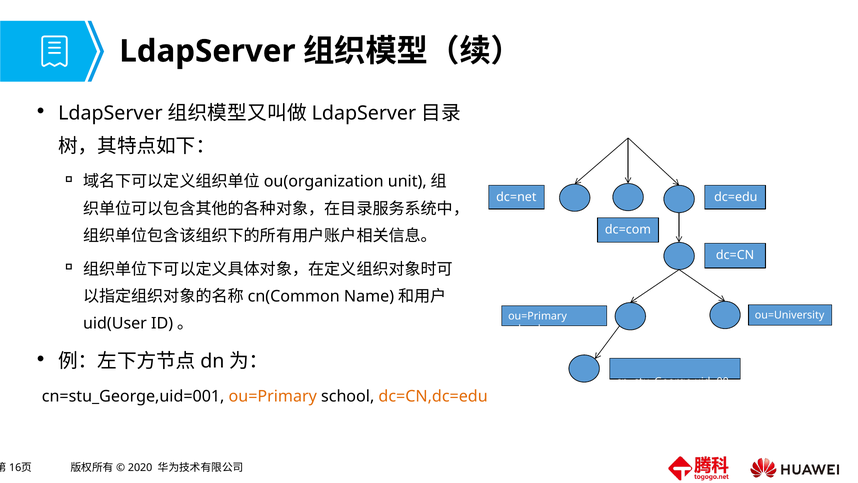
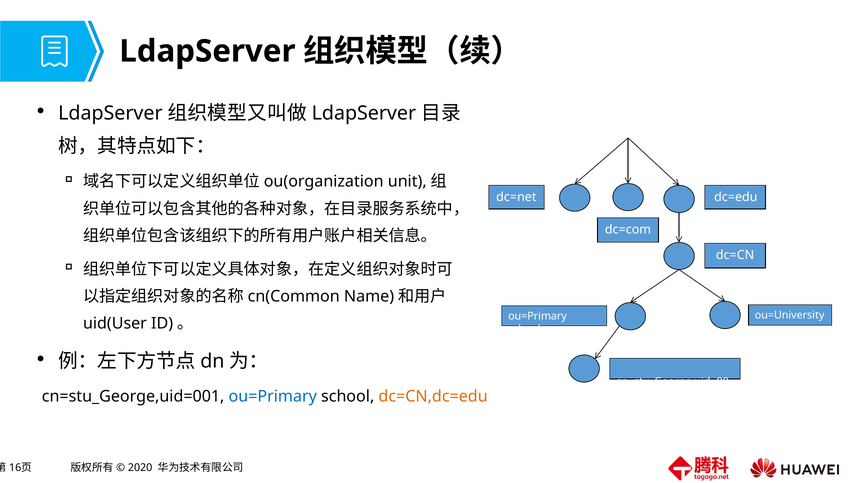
ou=Primary at (273, 396) colour: orange -> blue
